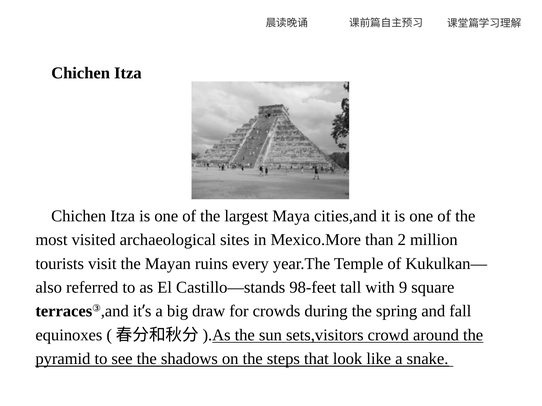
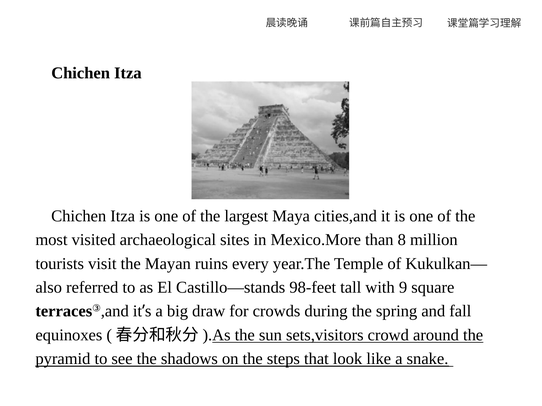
2: 2 -> 8
